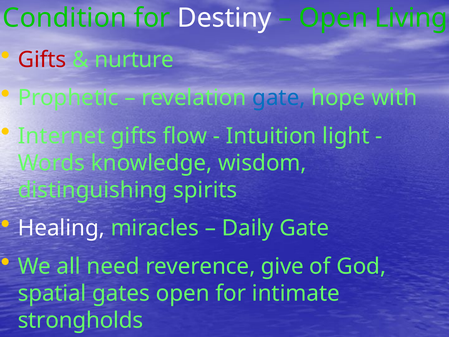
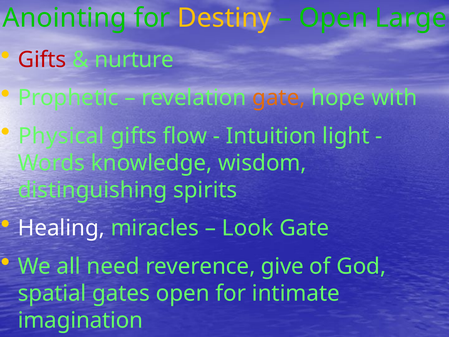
Condition: Condition -> Anointing
Destiny colour: white -> yellow
Living: Living -> Large
gate at (279, 98) colour: blue -> orange
Internet: Internet -> Physical
Daily: Daily -> Look
strongholds: strongholds -> imagination
